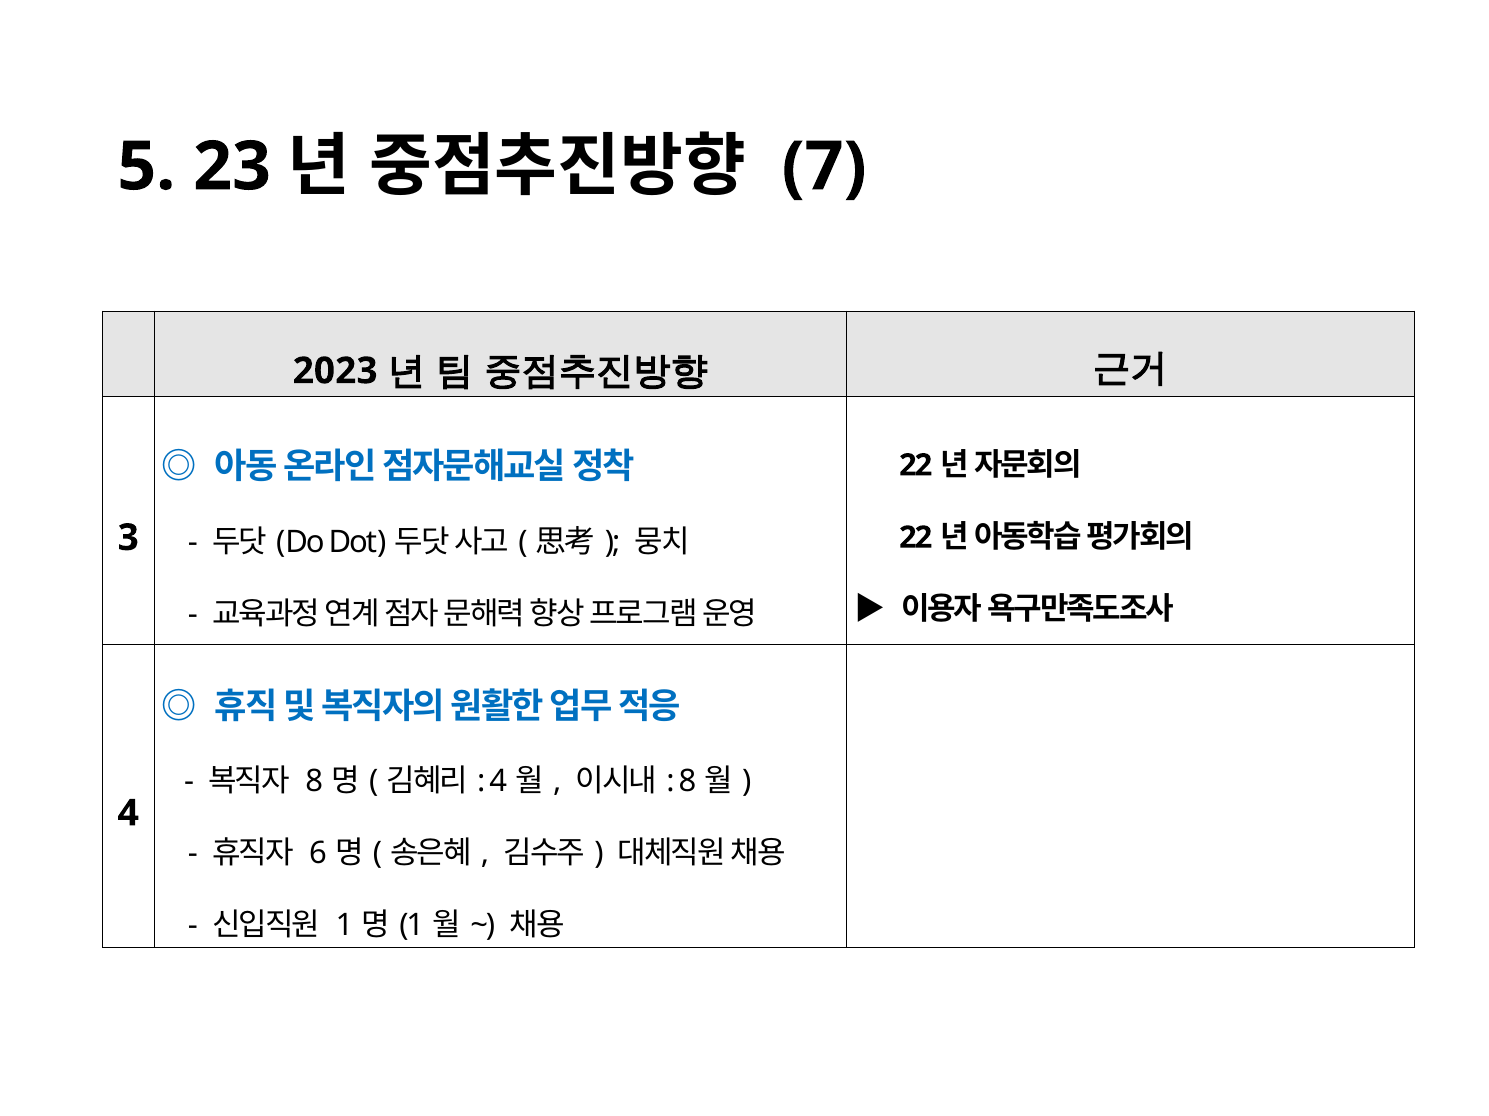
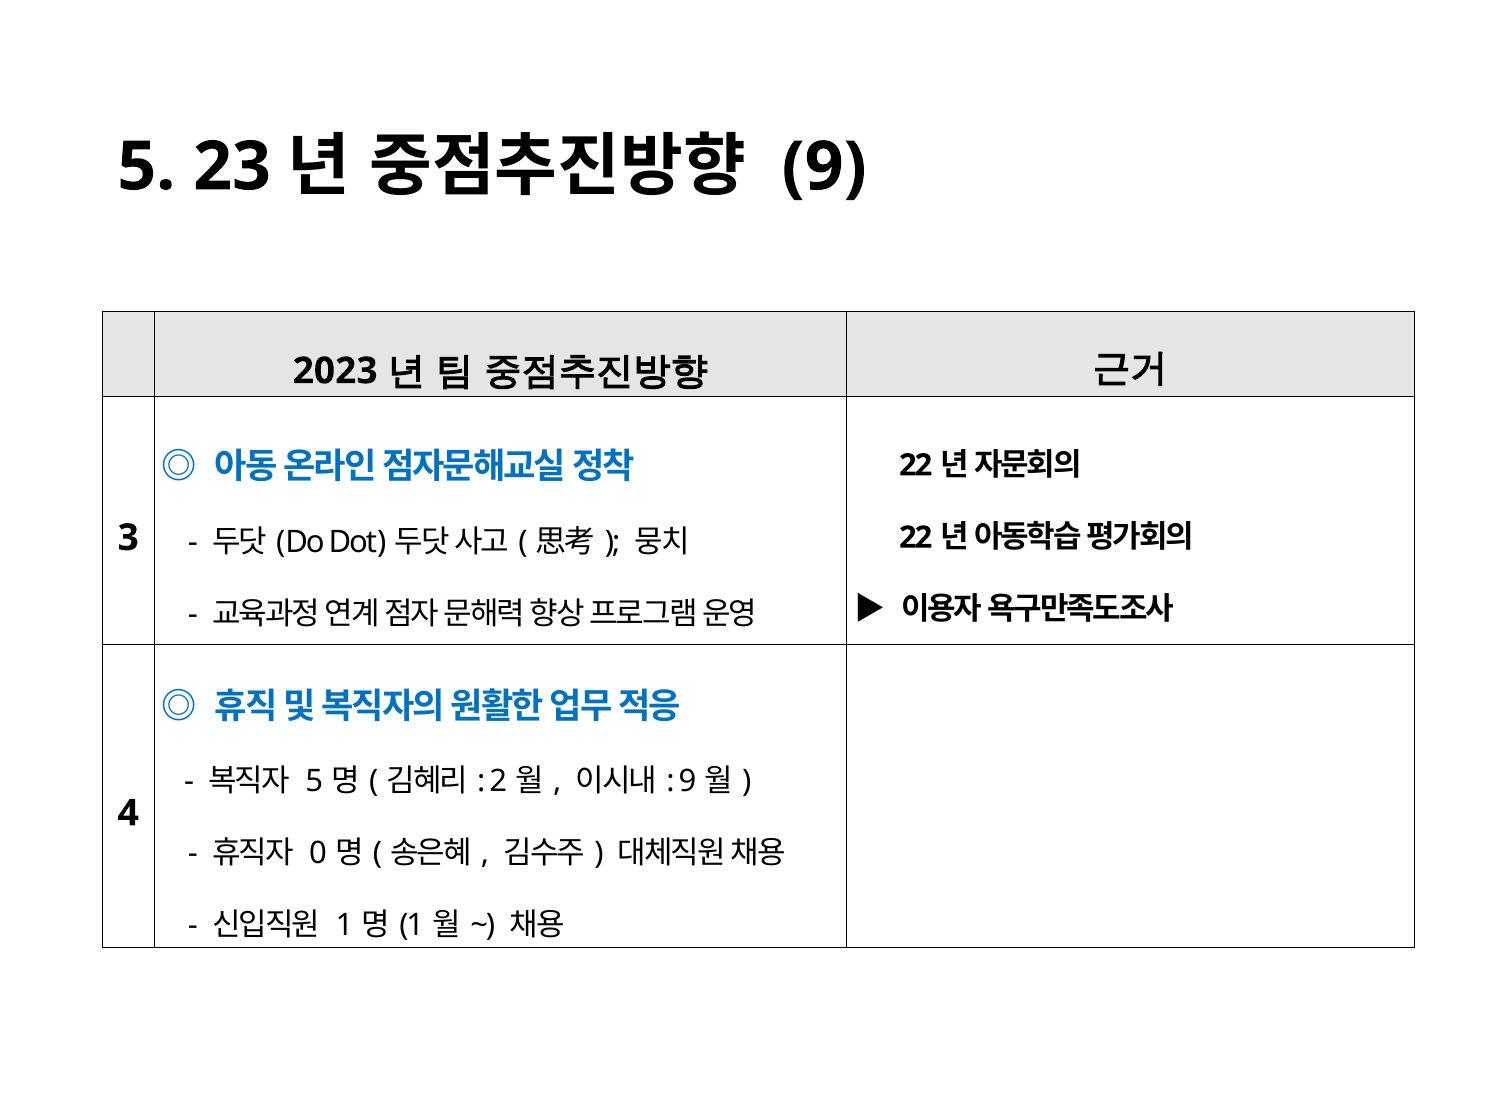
7 at (824, 167): 7 -> 9
8 at (314, 782): 8 -> 5
4 at (498, 782): 4 -> 2
8 at (687, 782): 8 -> 9
6: 6 -> 0
